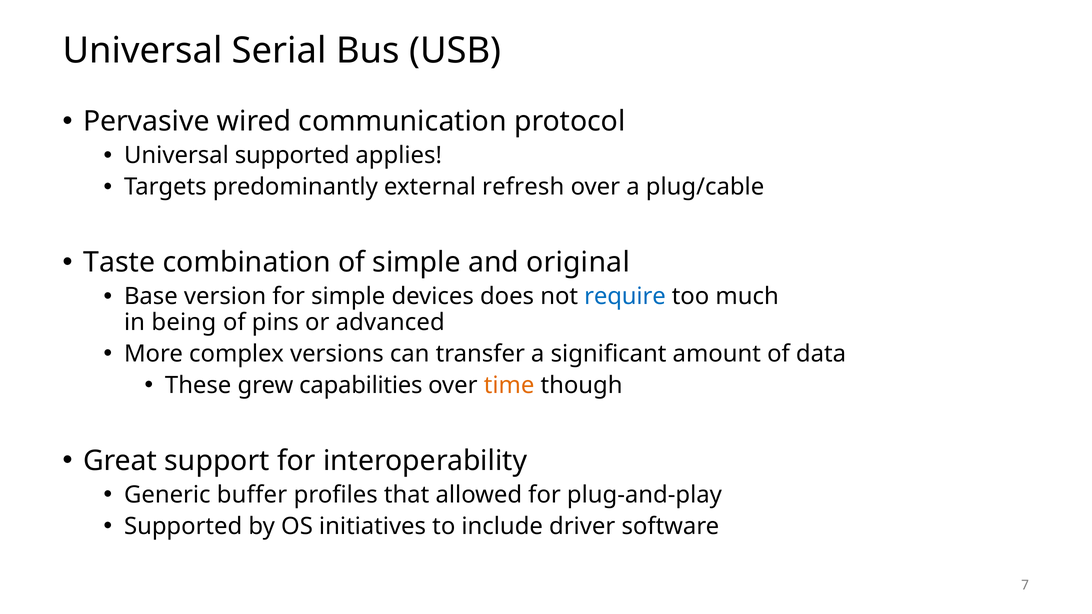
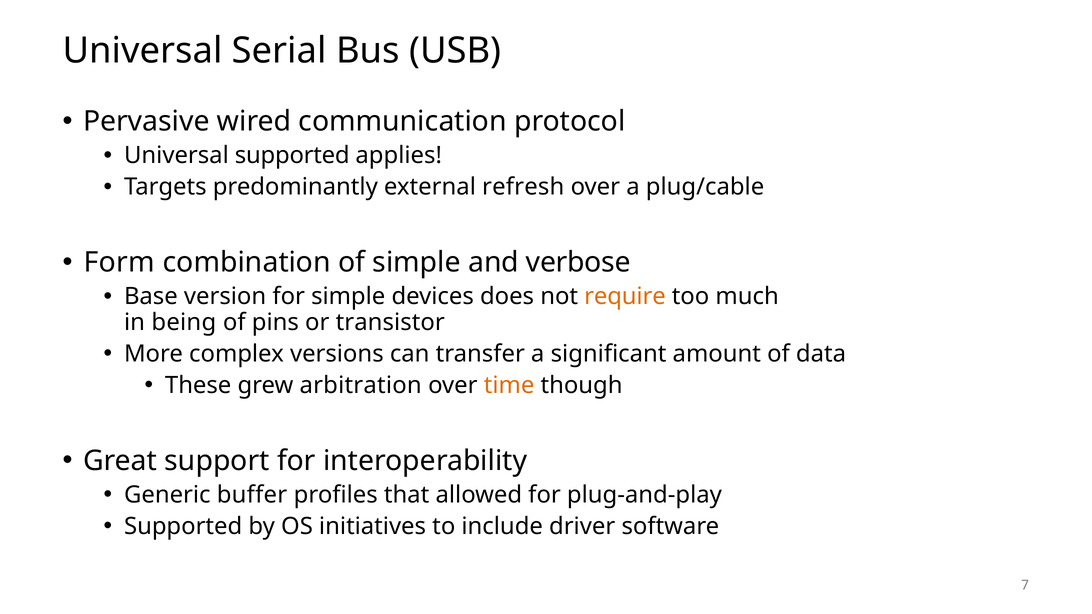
Taste: Taste -> Form
original: original -> verbose
require colour: blue -> orange
advanced: advanced -> transistor
capabilities: capabilities -> arbitration
